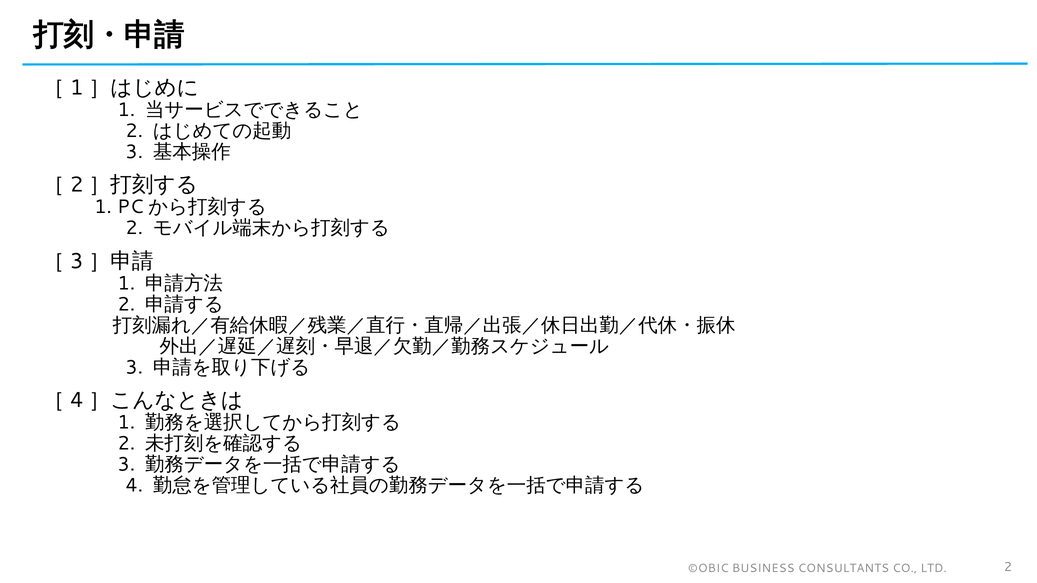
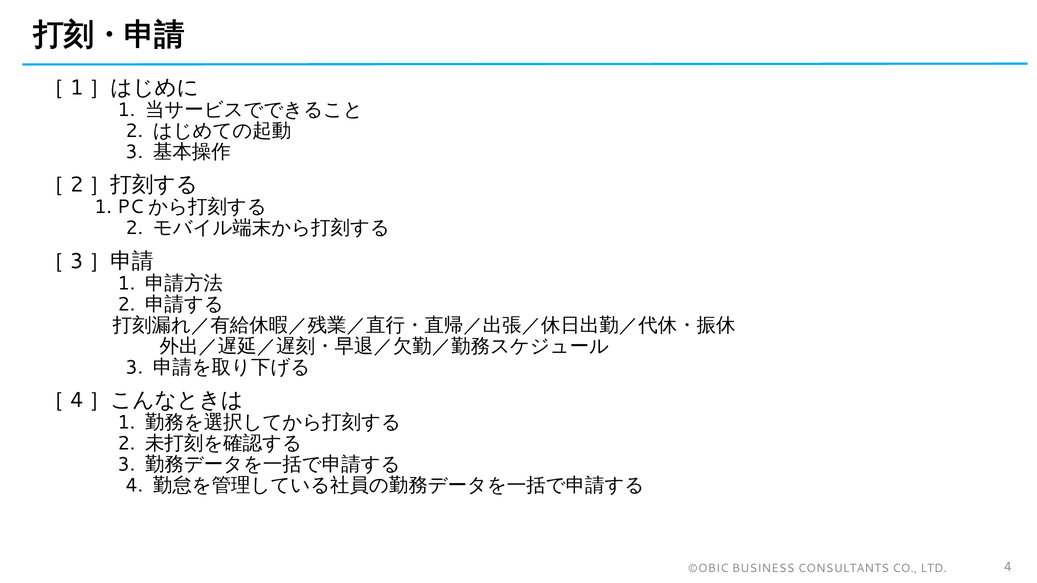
LTD 2: 2 -> 4
